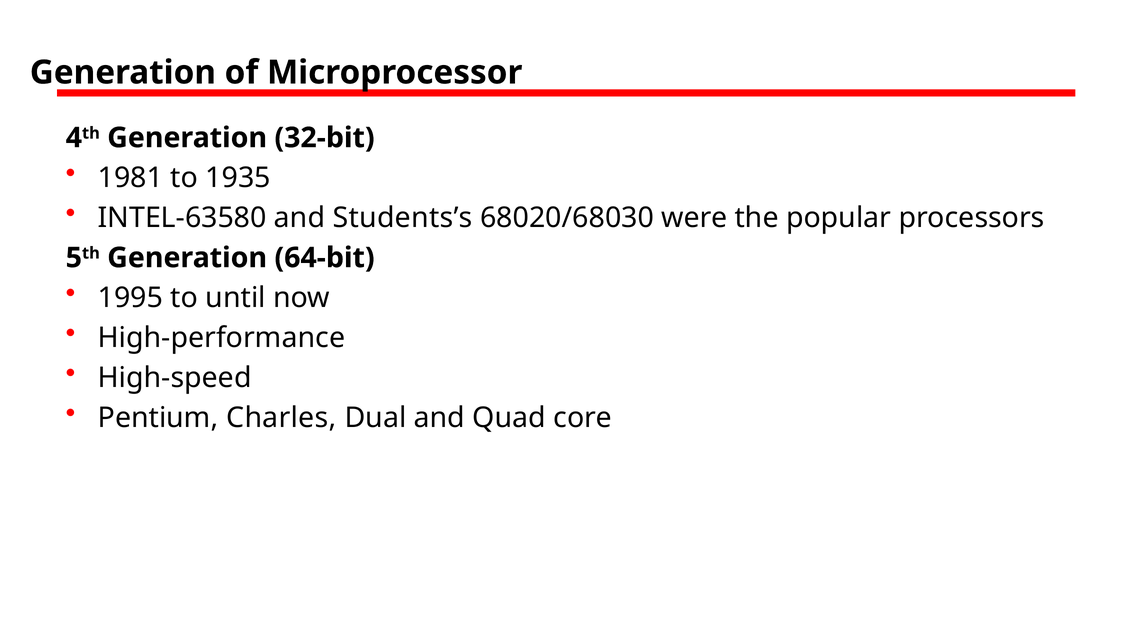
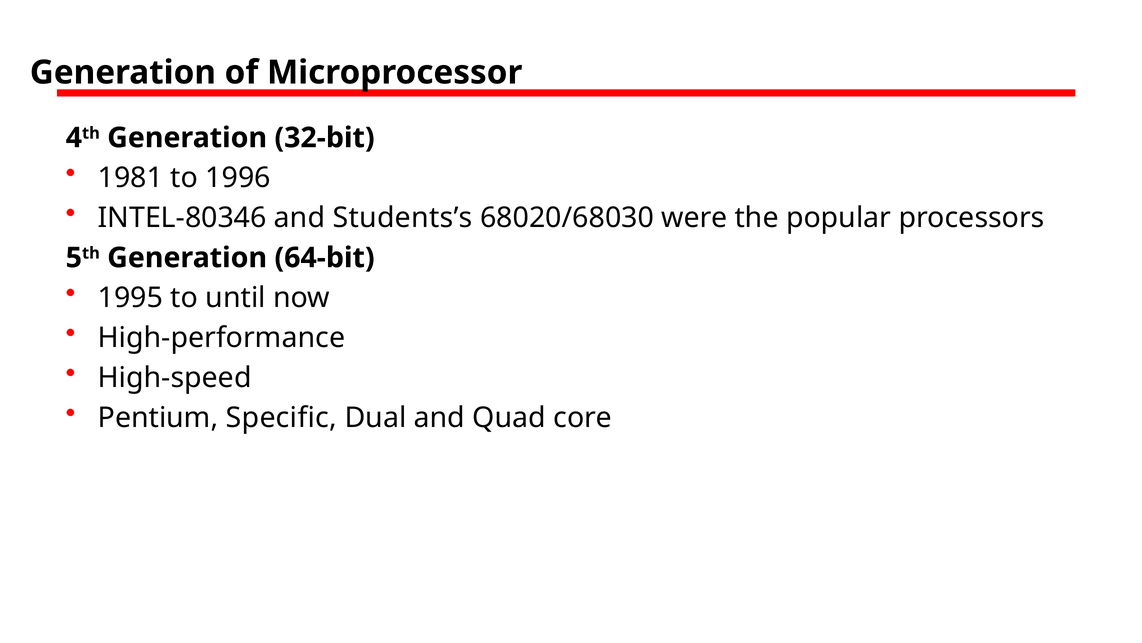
1935: 1935 -> 1996
INTEL-63580: INTEL-63580 -> INTEL-80346
Charles: Charles -> Specific
